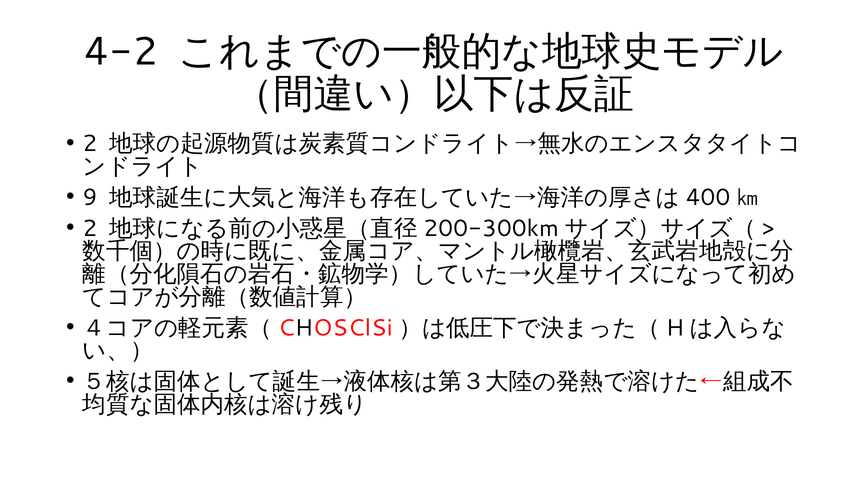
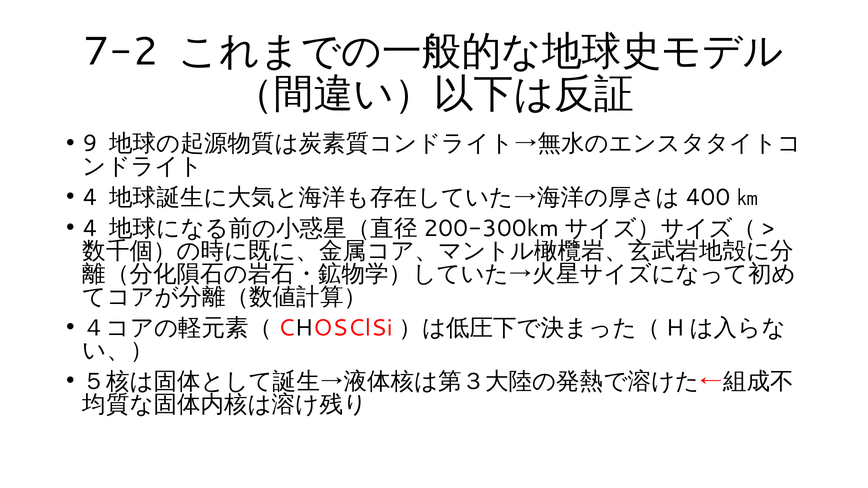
4-2: 4-2 -> 7-2
2 at (90, 144): 2 -> 9
9 at (90, 198): 9 -> 4
2 at (90, 228): 2 -> 4
